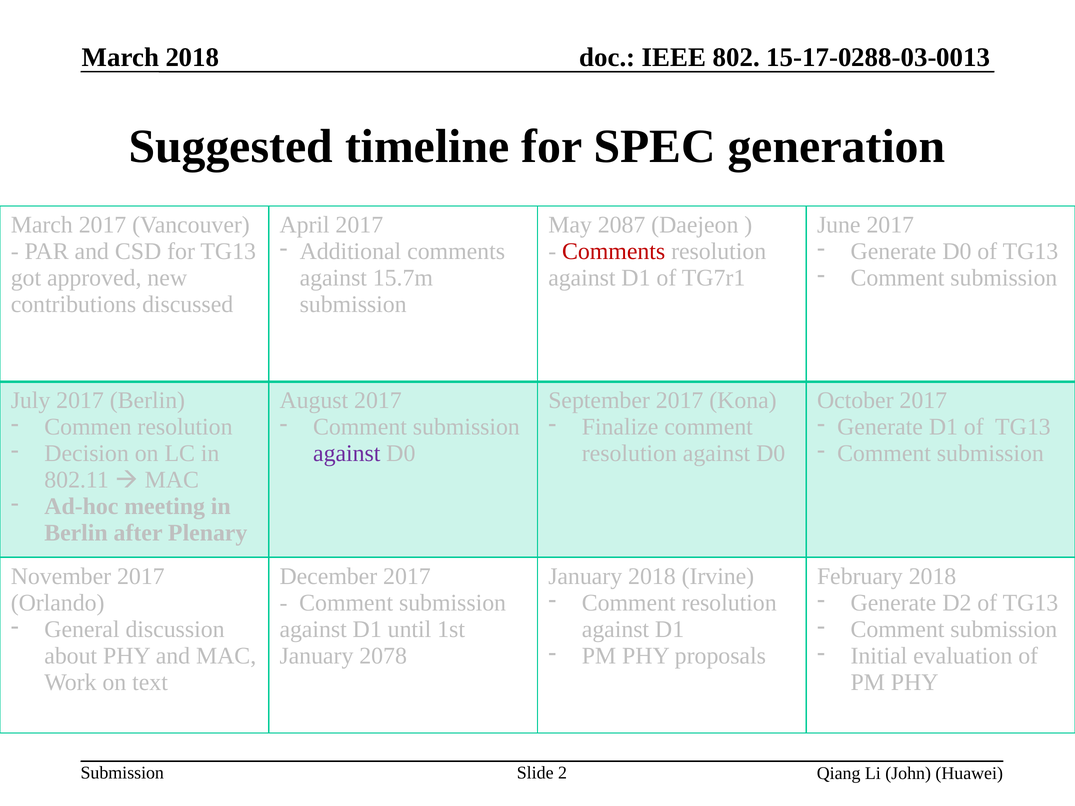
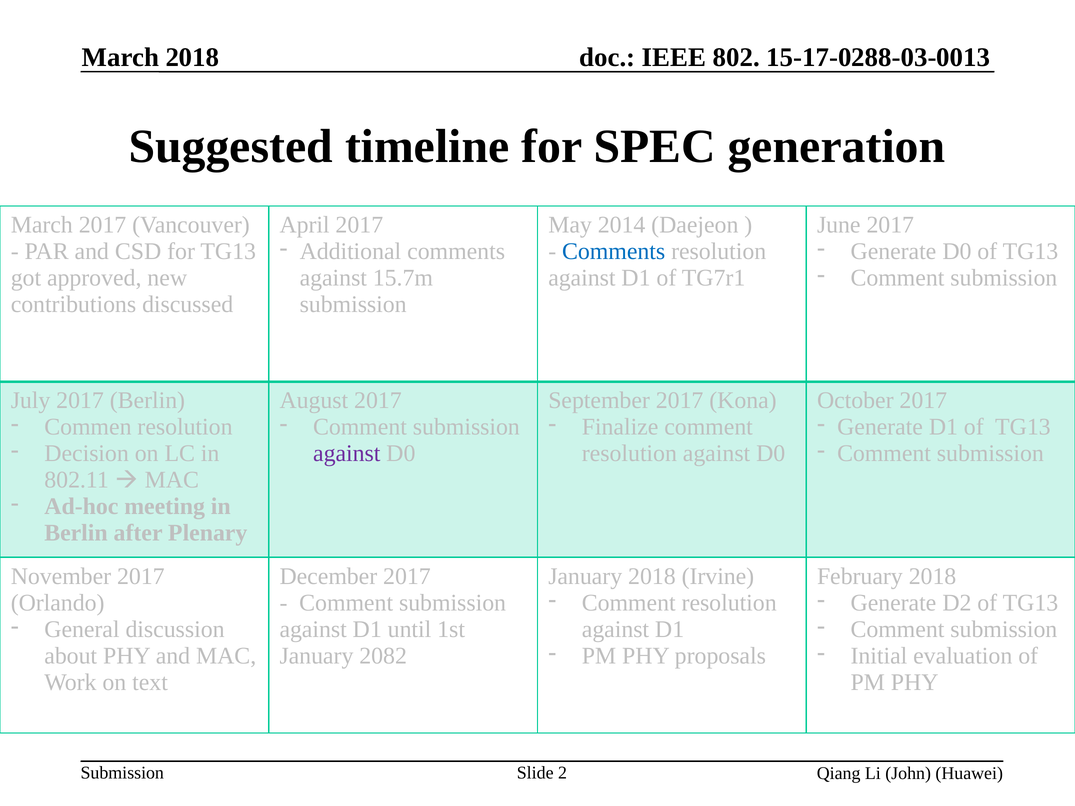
2087: 2087 -> 2014
Comments at (614, 251) colour: red -> blue
2078: 2078 -> 2082
